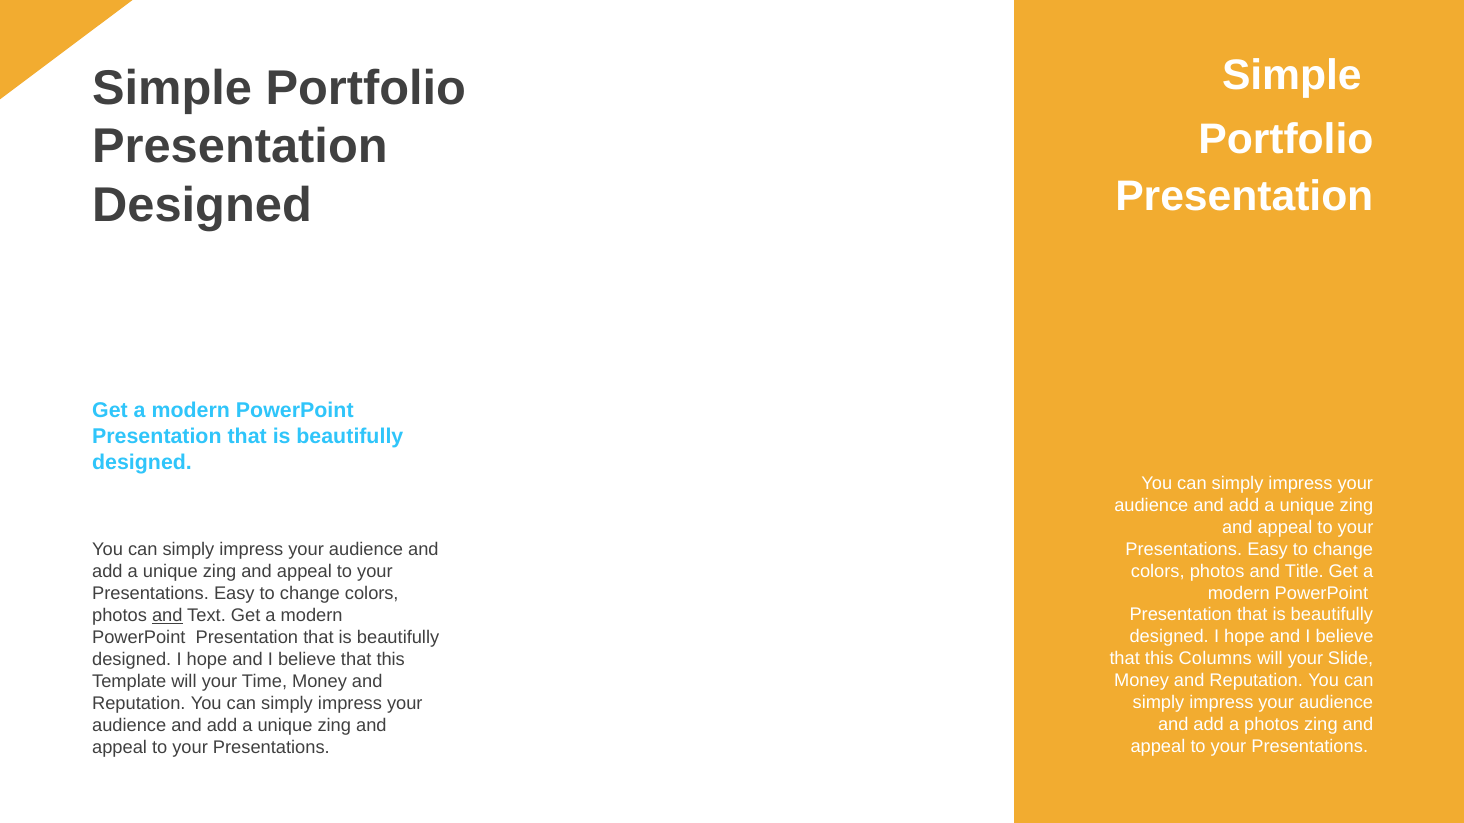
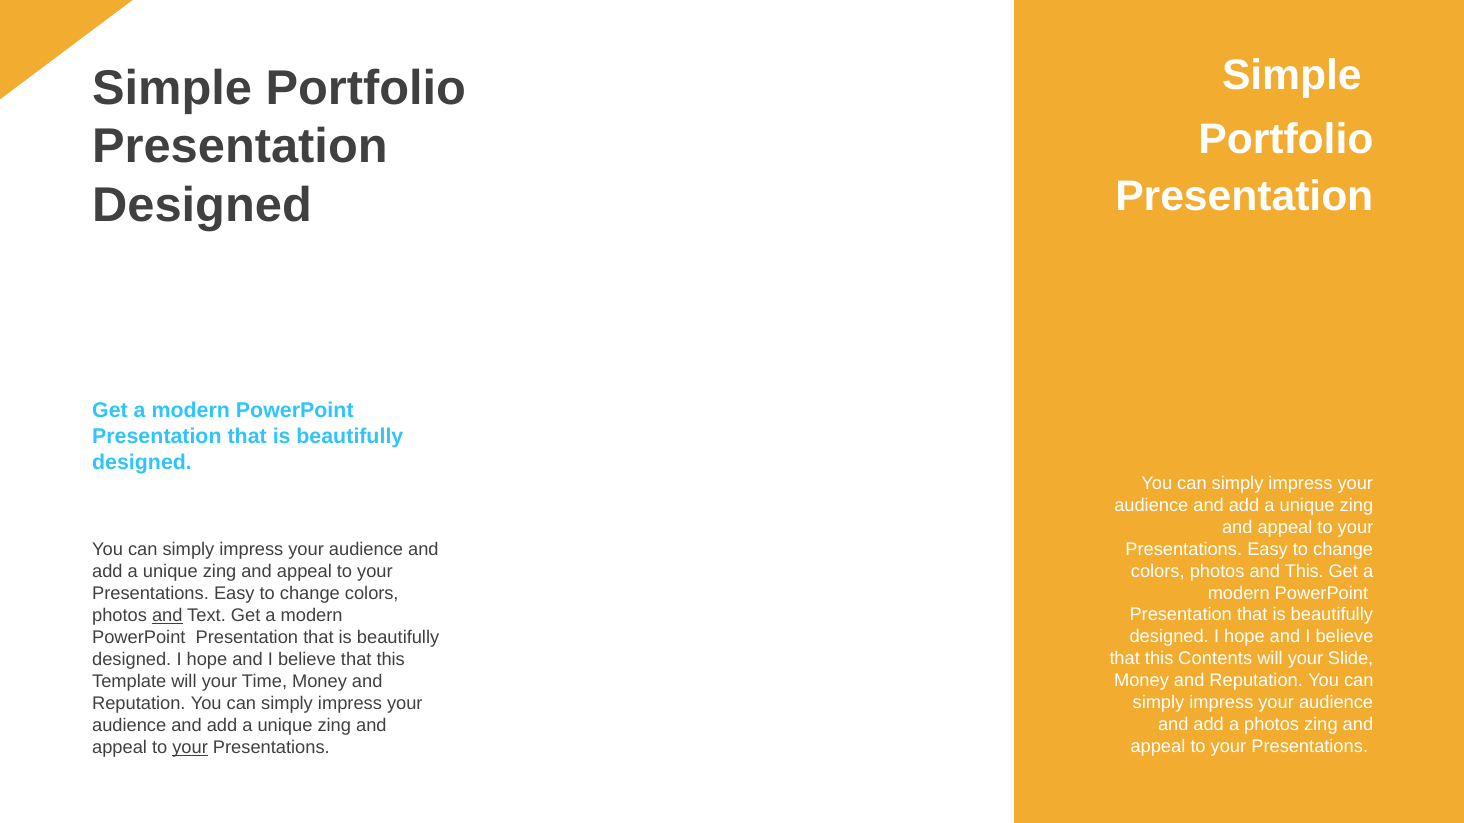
and Title: Title -> This
Columns: Columns -> Contents
your at (190, 748) underline: none -> present
